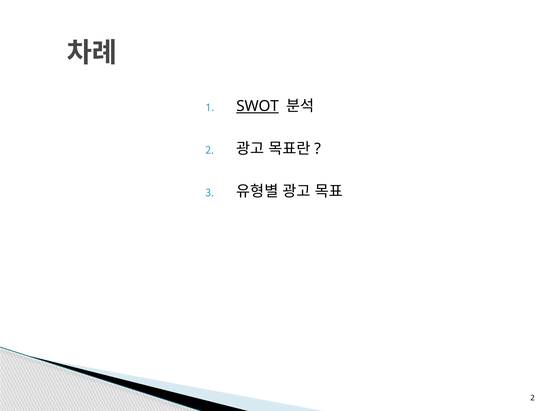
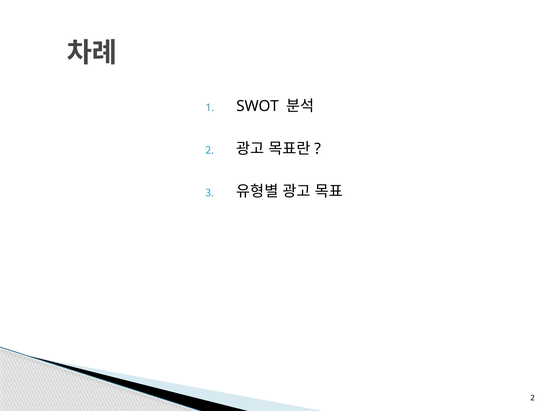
SWOT underline: present -> none
